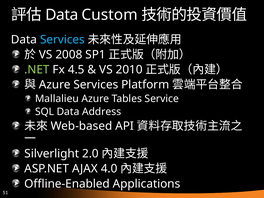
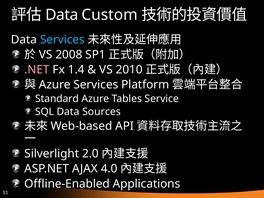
.NET colour: light green -> pink
4.5: 4.5 -> 1.4
Mallalieu: Mallalieu -> Standard
Address: Address -> Sources
